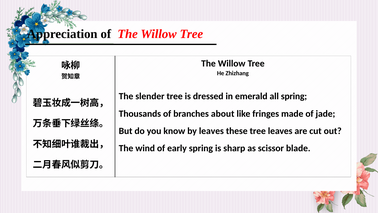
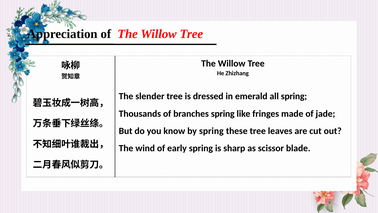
branches about: about -> spring
by leaves: leaves -> spring
